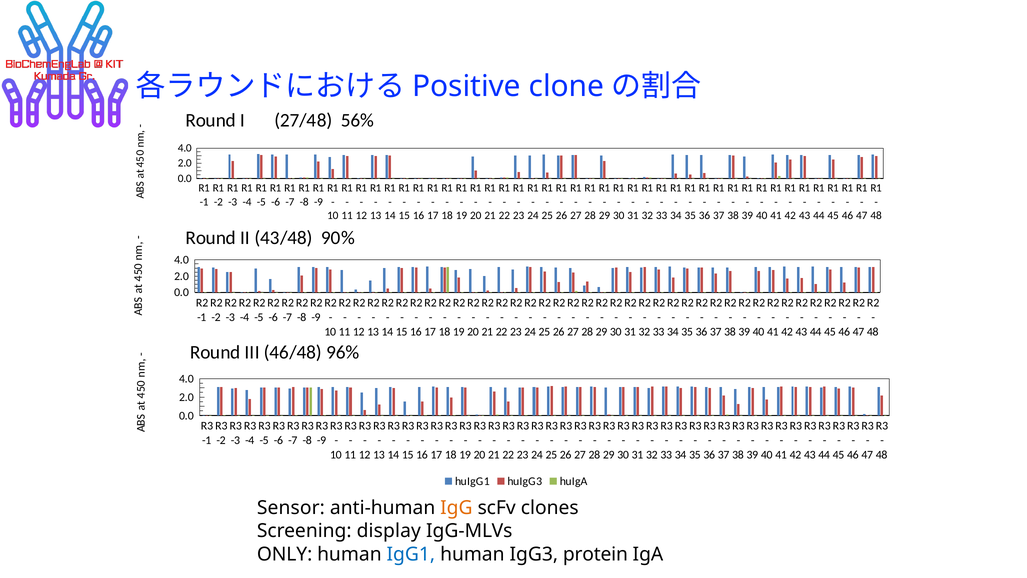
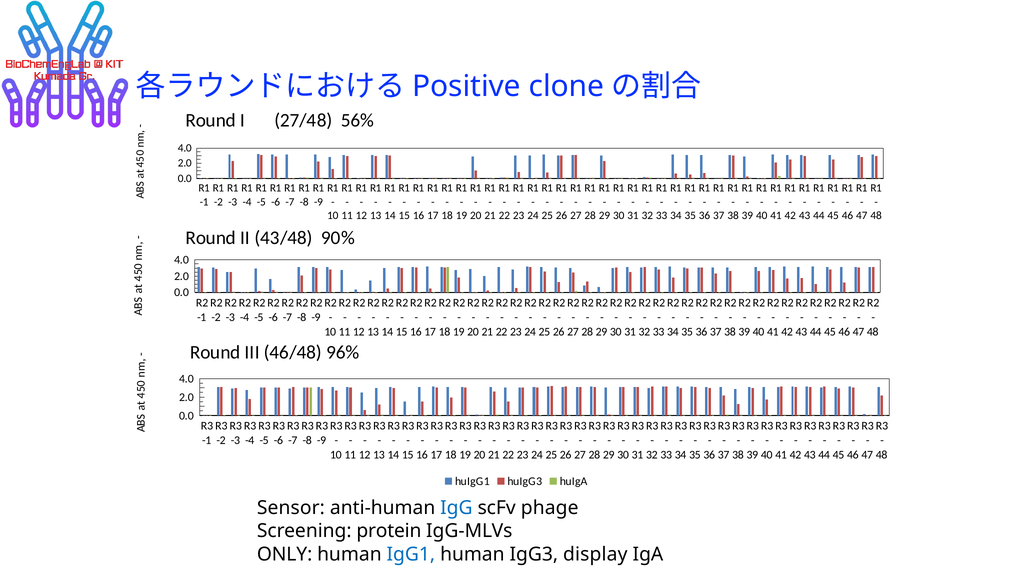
IgG colour: orange -> blue
clones: clones -> phage
display: display -> protein
protein: protein -> display
